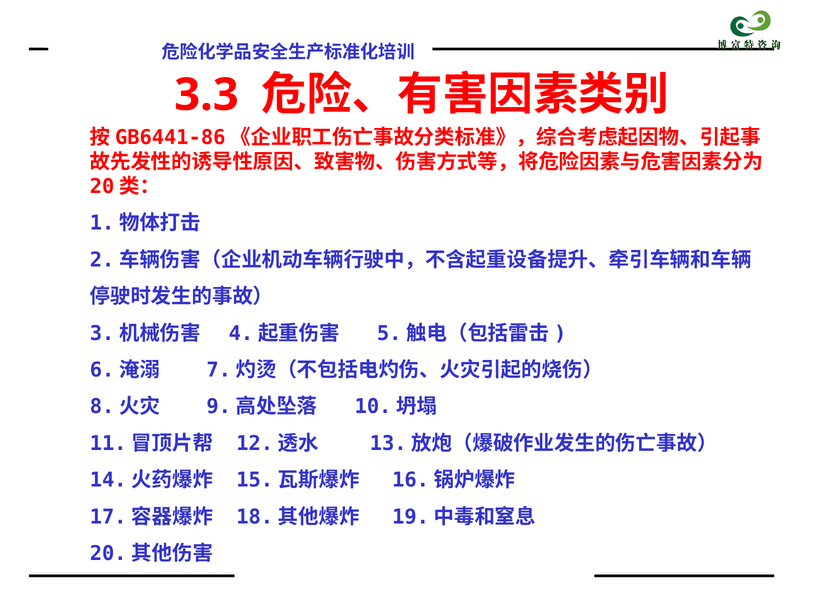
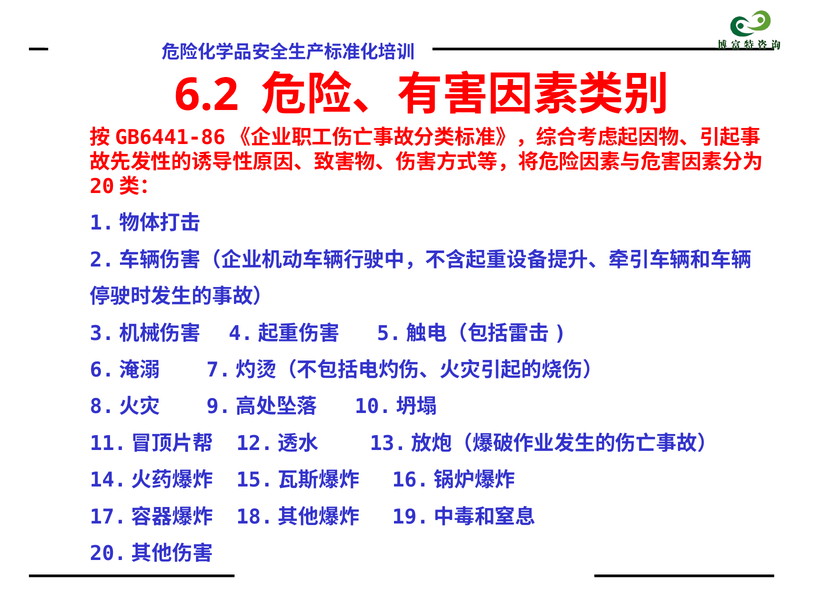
3.3: 3.3 -> 6.2
